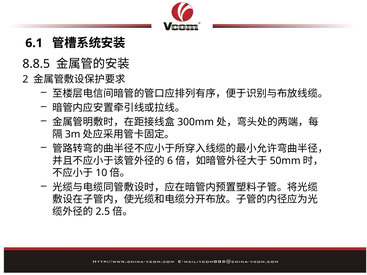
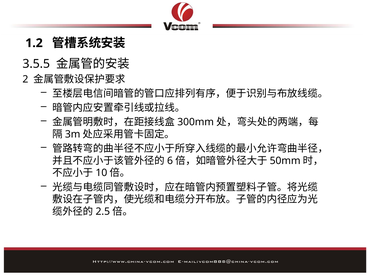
6.1: 6.1 -> 1.2
8.8.5: 8.8.5 -> 3.5.5
